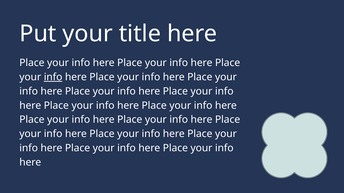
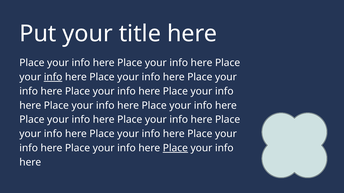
Place at (175, 148) underline: none -> present
